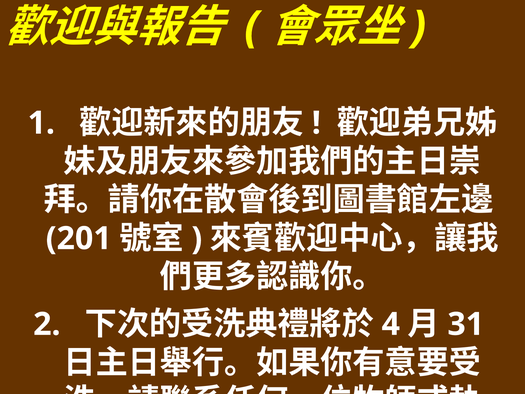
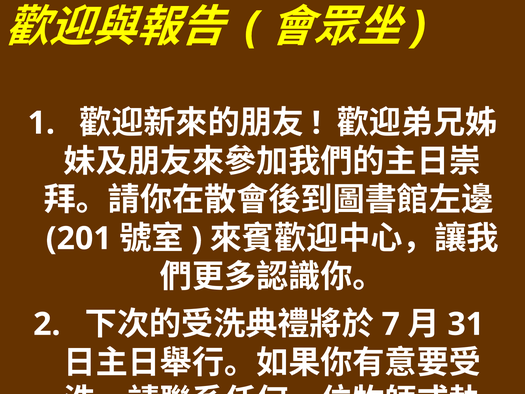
4: 4 -> 7
